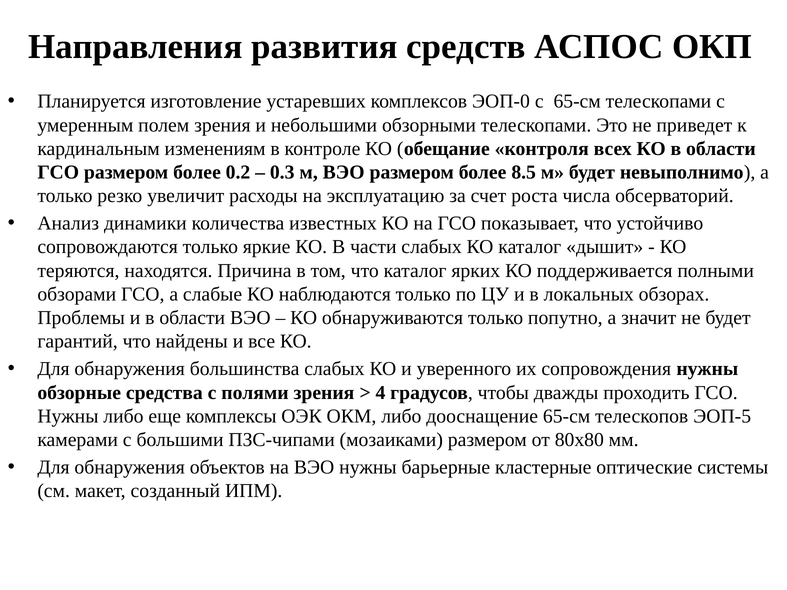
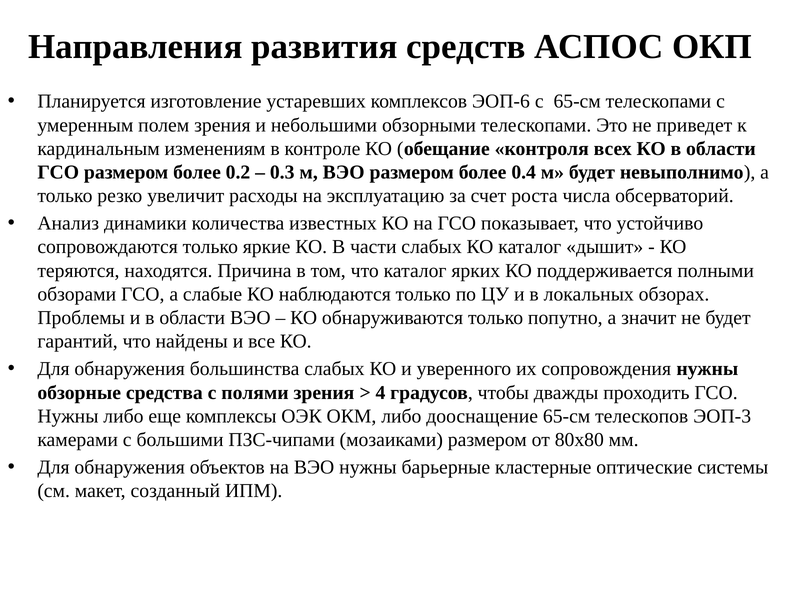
ЭОП-0: ЭОП-0 -> ЭОП-6
8.5: 8.5 -> 0.4
ЭОП-5: ЭОП-5 -> ЭОП-3
